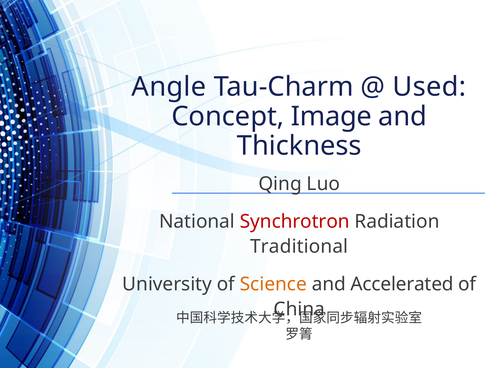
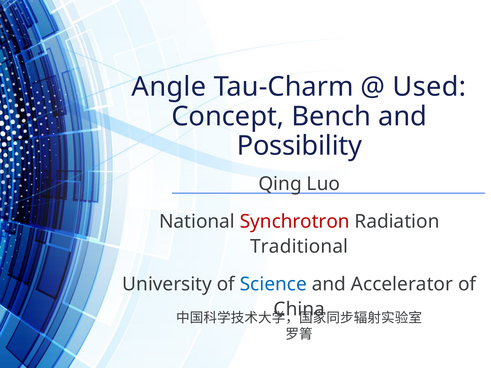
Image: Image -> Bench
Thickness: Thickness -> Possibility
Science colour: orange -> blue
Accelerated: Accelerated -> Accelerator
